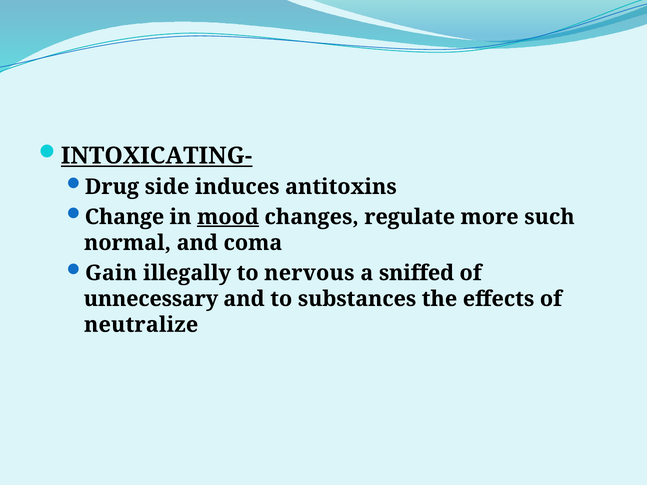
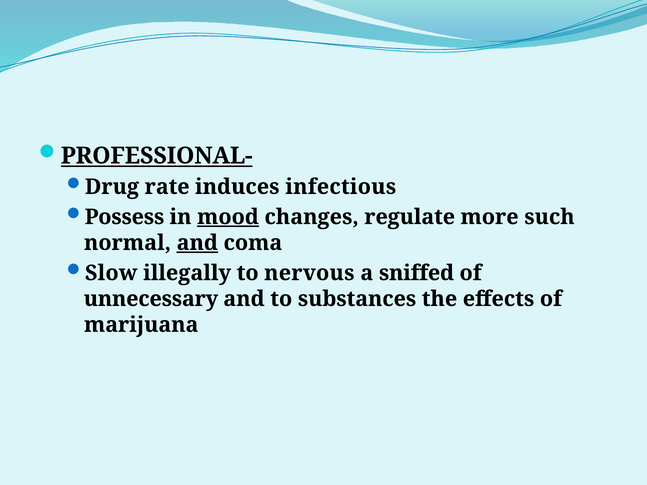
INTOXICATING-: INTOXICATING- -> PROFESSIONAL-
side: side -> rate
antitoxins: antitoxins -> infectious
Change: Change -> Possess
and at (197, 243) underline: none -> present
Gain: Gain -> Slow
neutralize: neutralize -> marijuana
